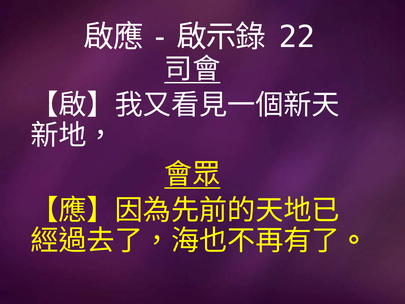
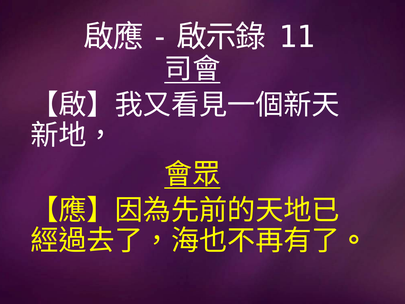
22: 22 -> 11
